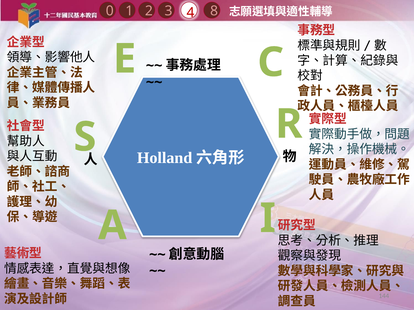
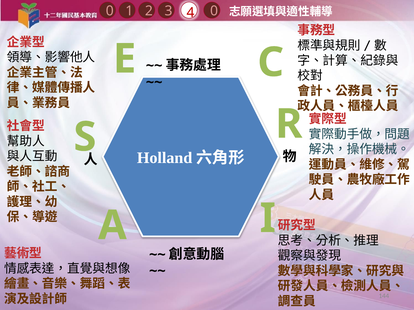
3 8: 8 -> 0
